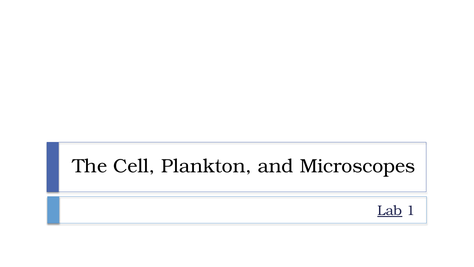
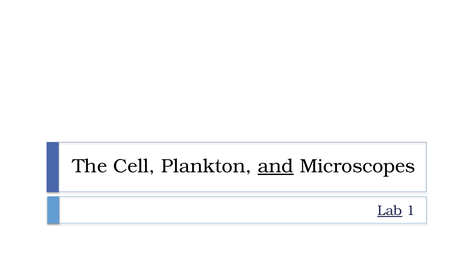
and underline: none -> present
